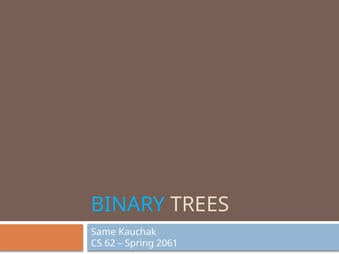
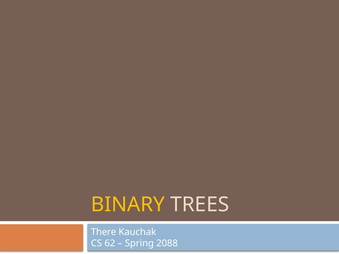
BINARY colour: light blue -> yellow
Same: Same -> There
2061: 2061 -> 2088
